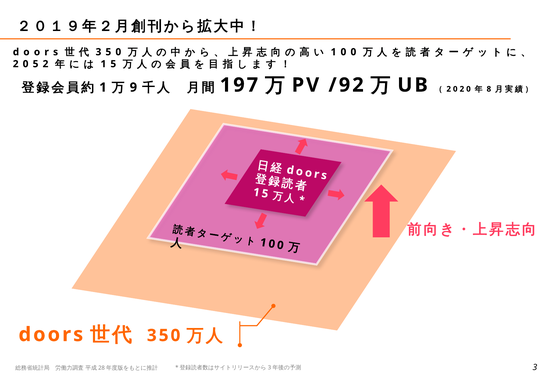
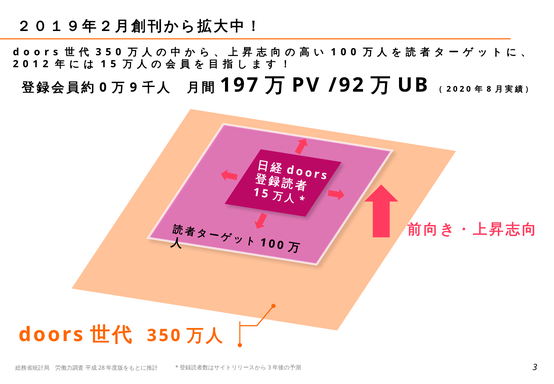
5 at (36, 64): 5 -> 1
1 at (103, 87): 1 -> 0
